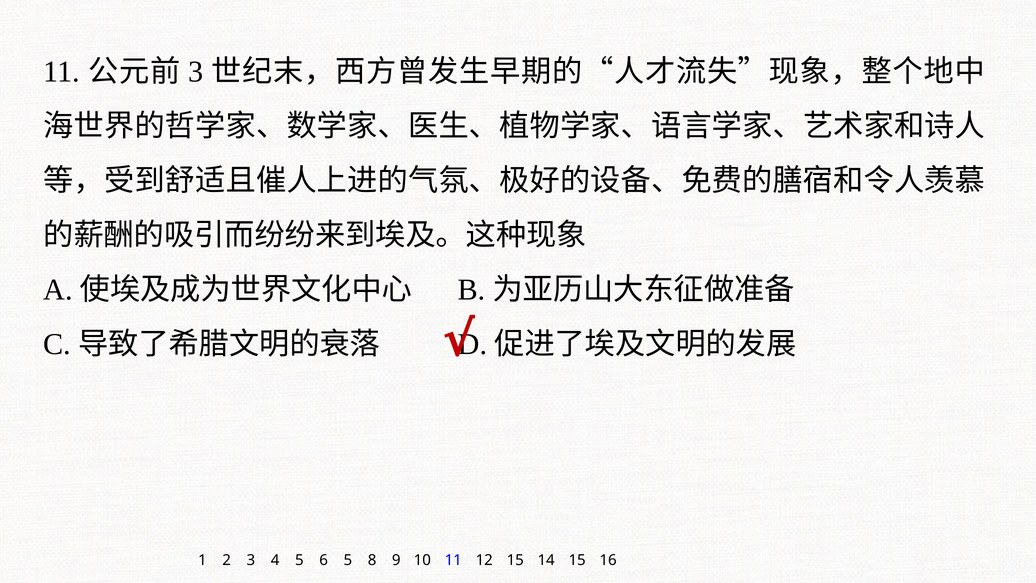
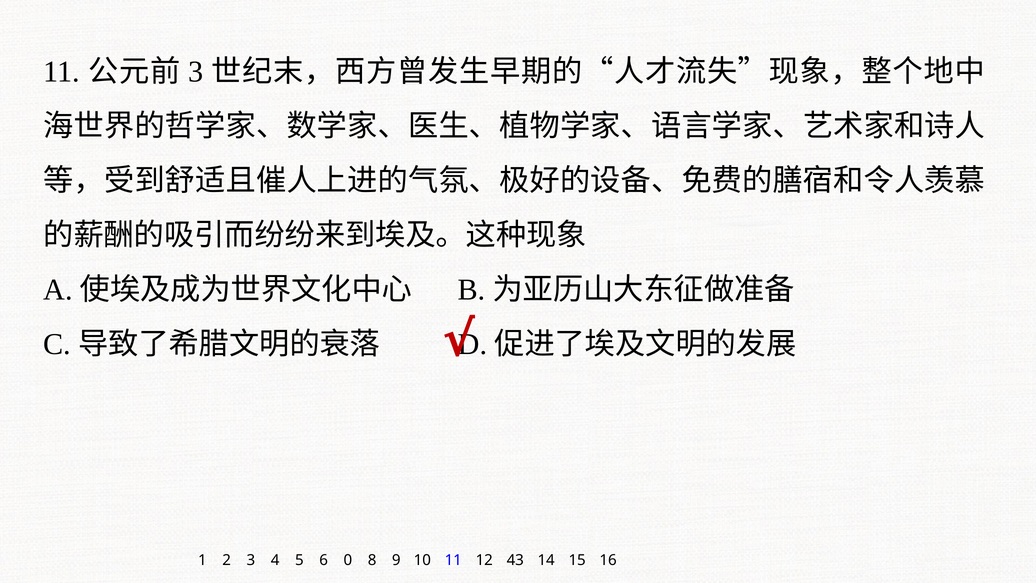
6 5: 5 -> 0
12 15: 15 -> 43
